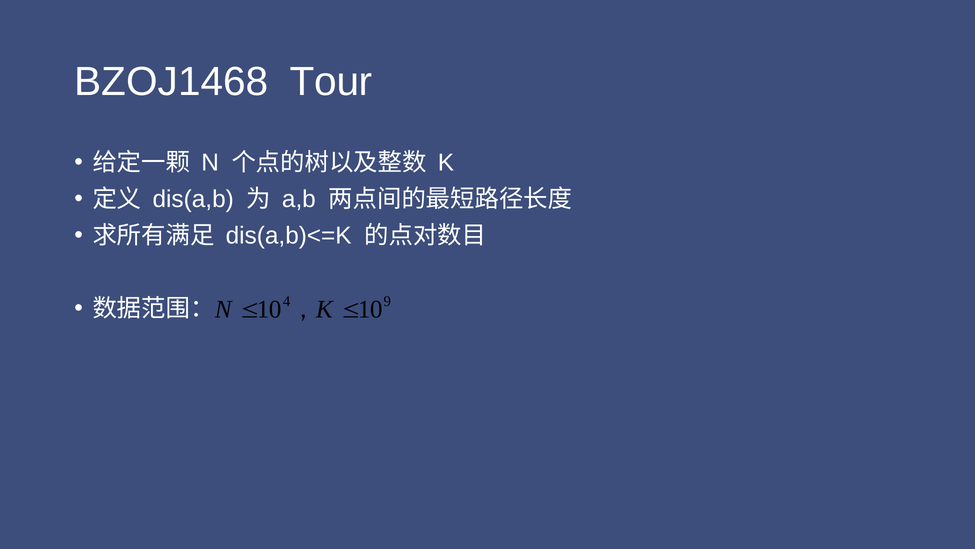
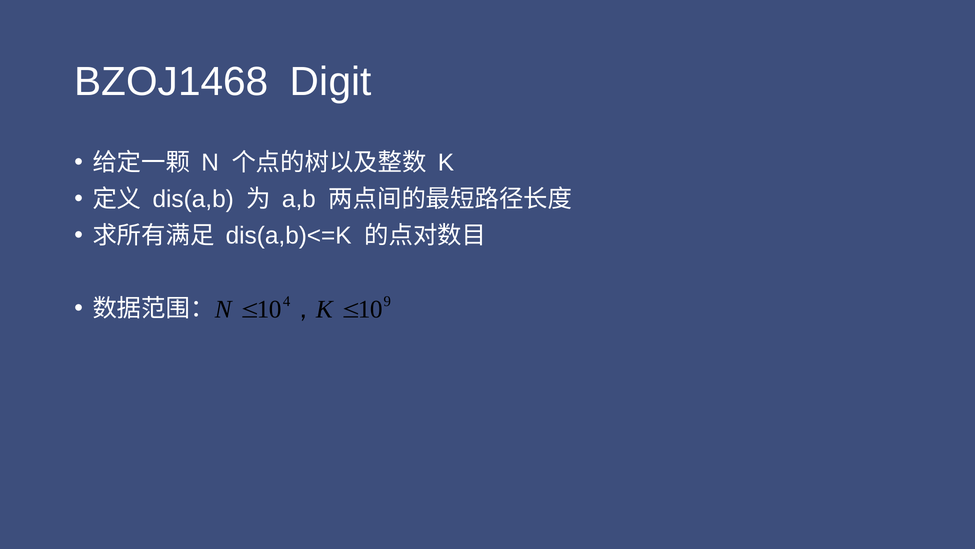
Tour: Tour -> Digit
